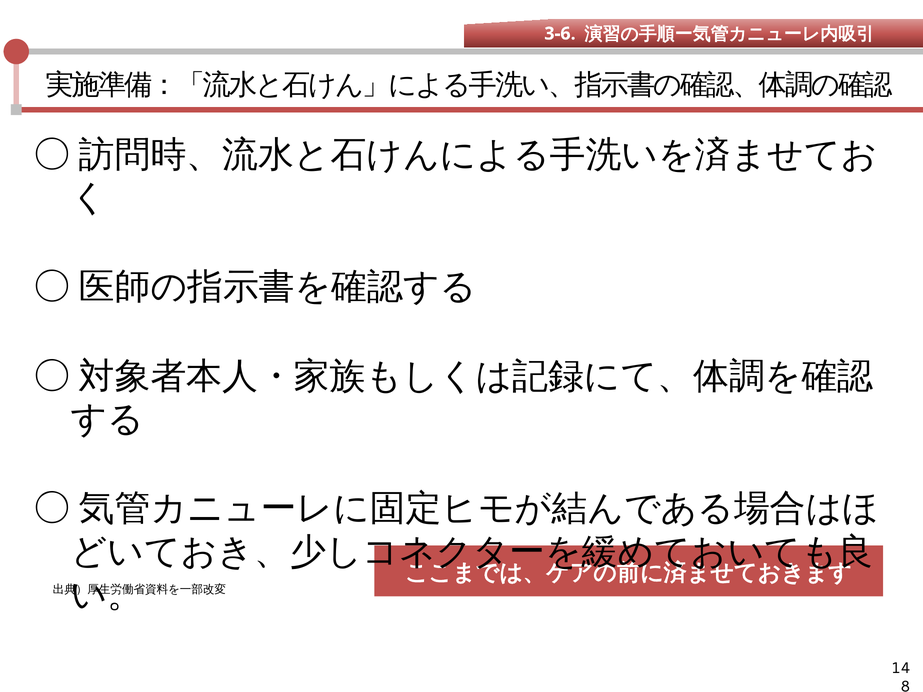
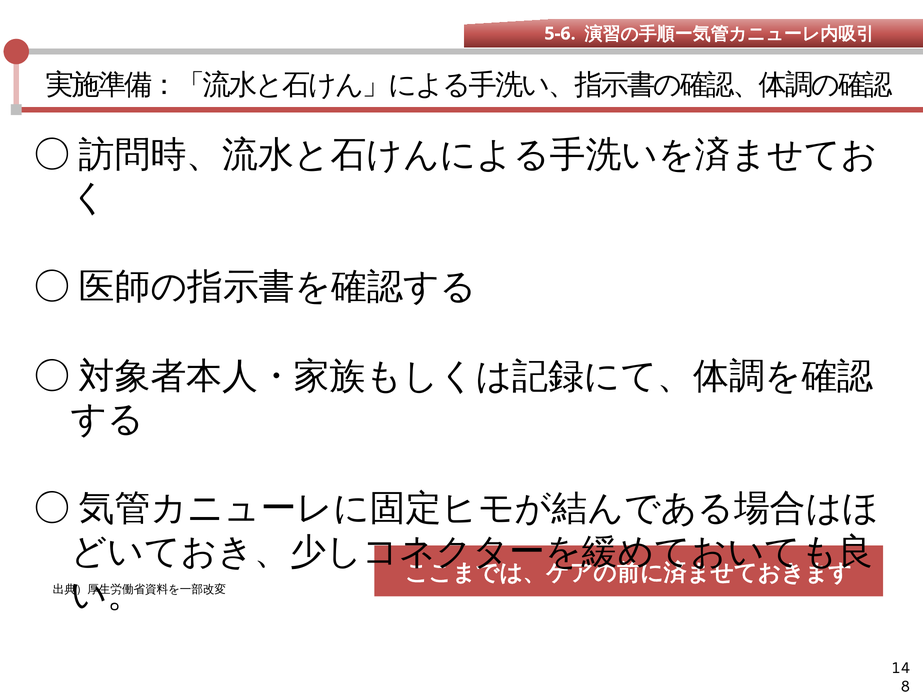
3-6: 3-6 -> 5-6
